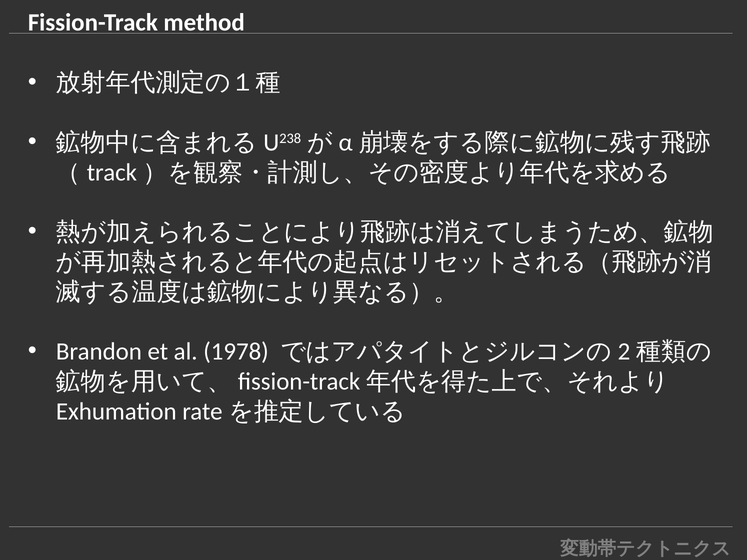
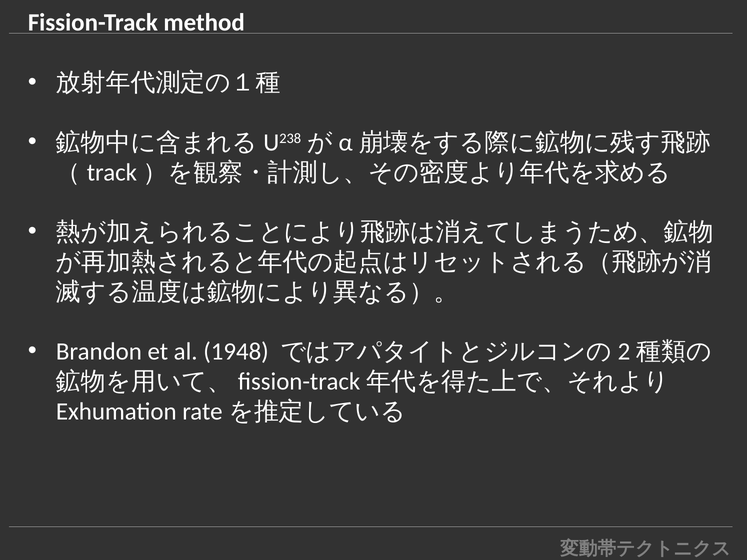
1978: 1978 -> 1948
